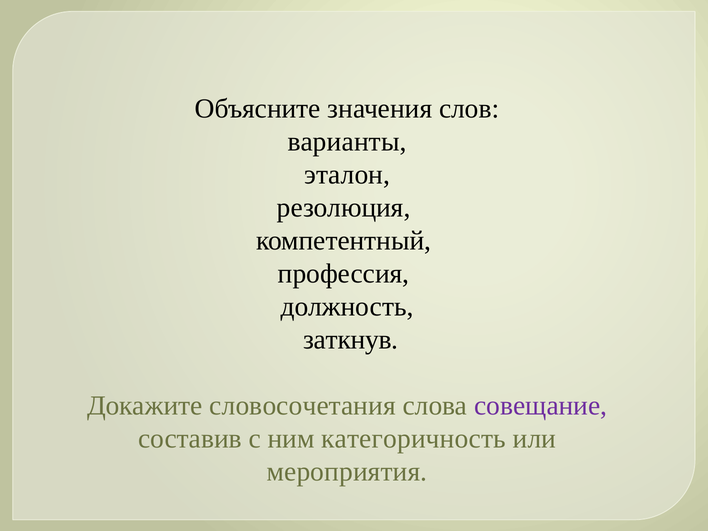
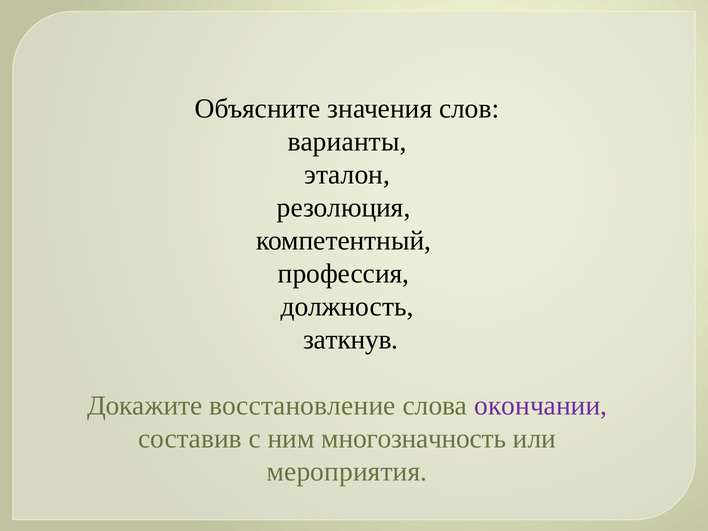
словосочетания: словосочетания -> восстановление
совещание: совещание -> окончании
категоричность: категоричность -> многозначность
